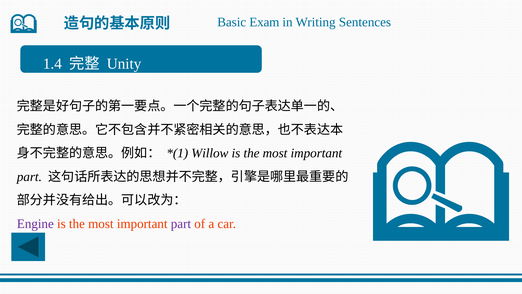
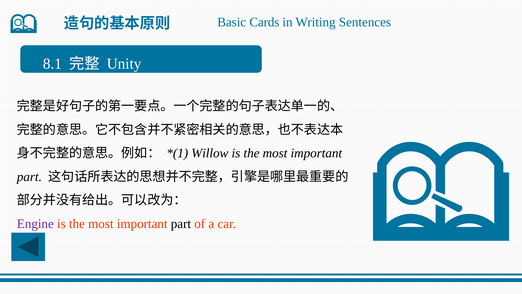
Exam: Exam -> Cards
1.4: 1.4 -> 8.1
part at (181, 223) colour: purple -> black
